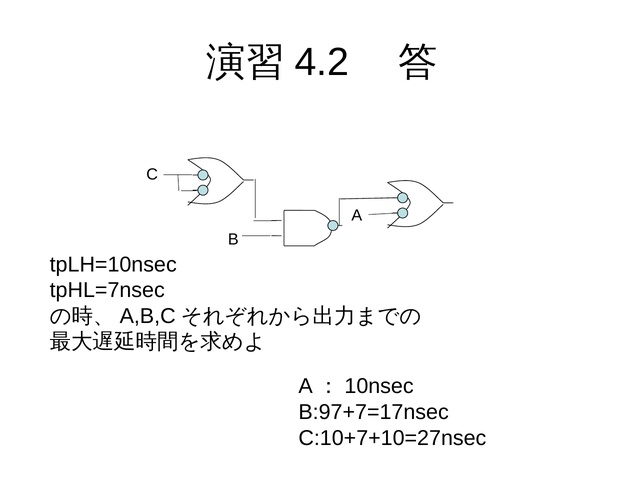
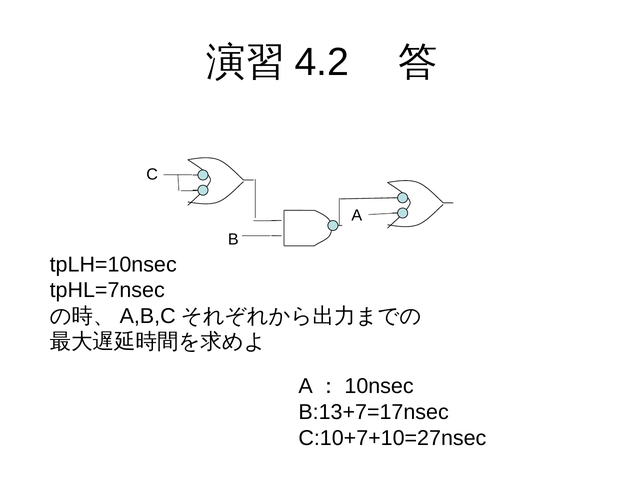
B:97+7=17nsec: B:97+7=17nsec -> B:13+7=17nsec
